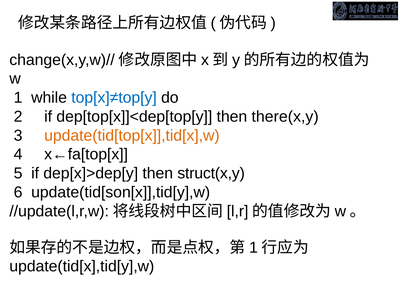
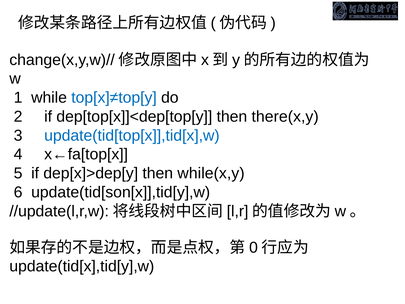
update(tid[top[x]],tid[x],w colour: orange -> blue
struct(x,y: struct(x,y -> while(x,y
1 at (253, 247): 1 -> 0
